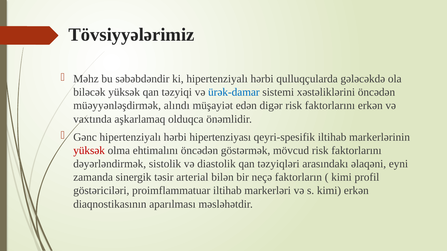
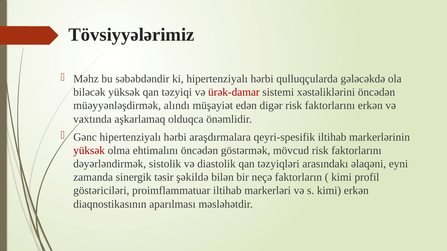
ürək-damar colour: blue -> red
hipertenziyası: hipertenziyası -> araşdırmalara
arterial: arterial -> şəkildə
